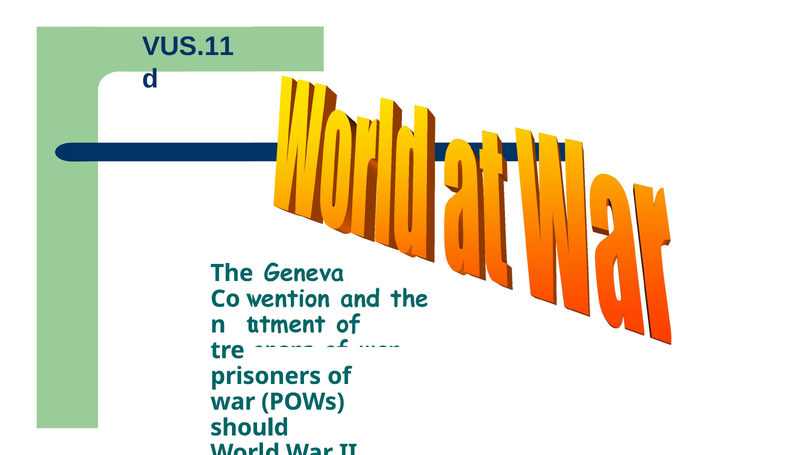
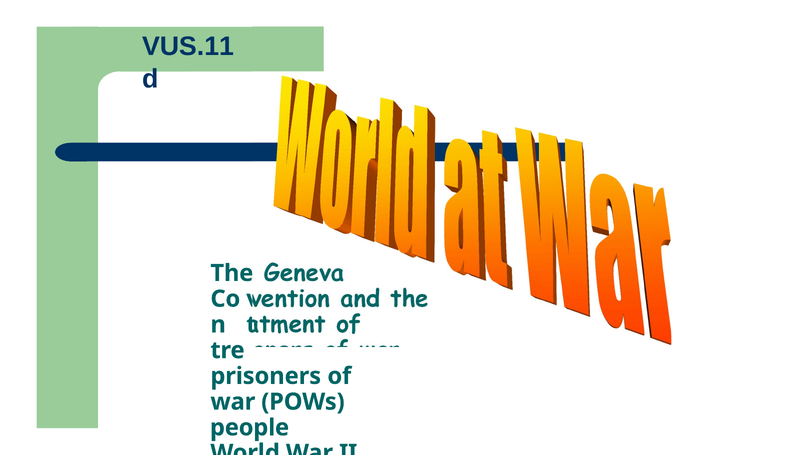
should: should -> people
